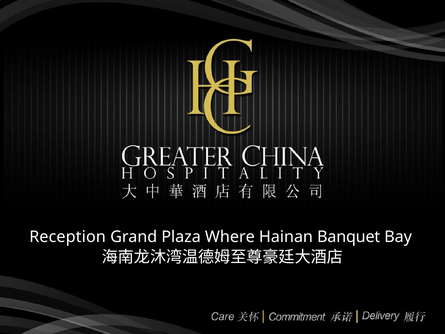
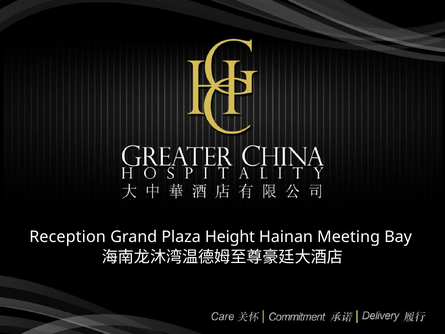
Where: Where -> Height
Banquet: Banquet -> Meeting
